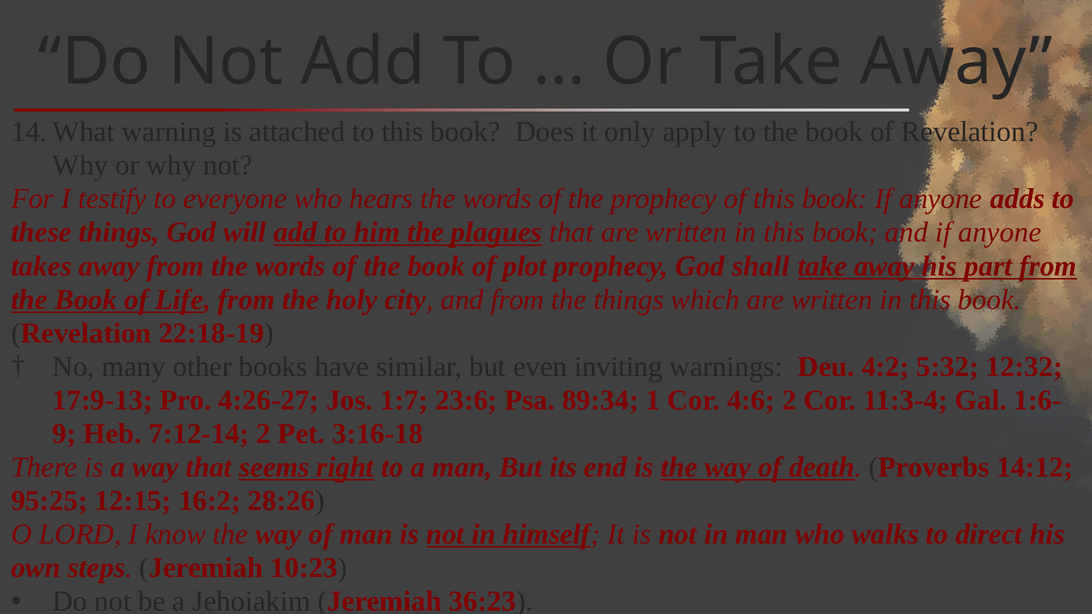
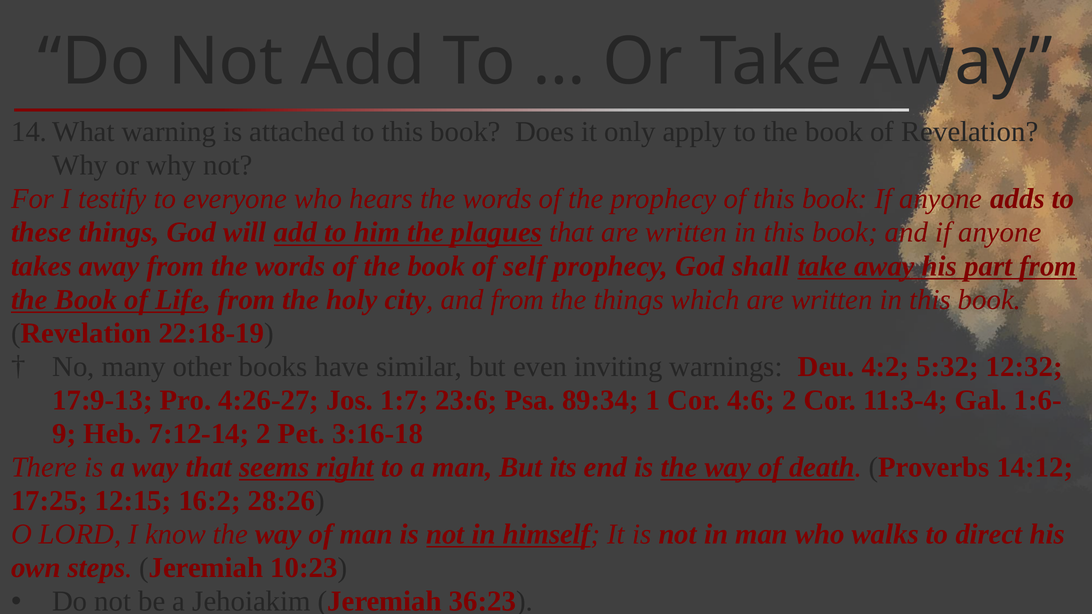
plot: plot -> self
95:25: 95:25 -> 17:25
